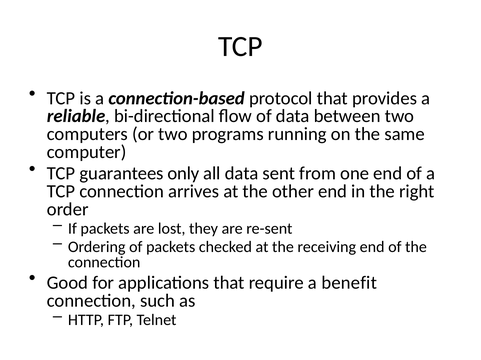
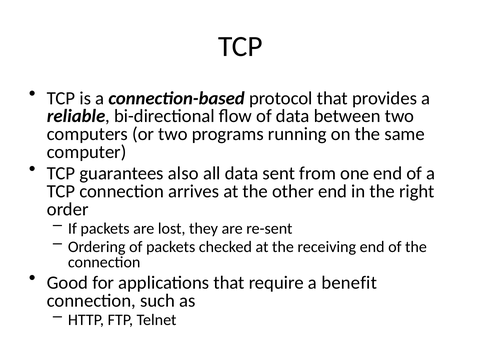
only: only -> also
